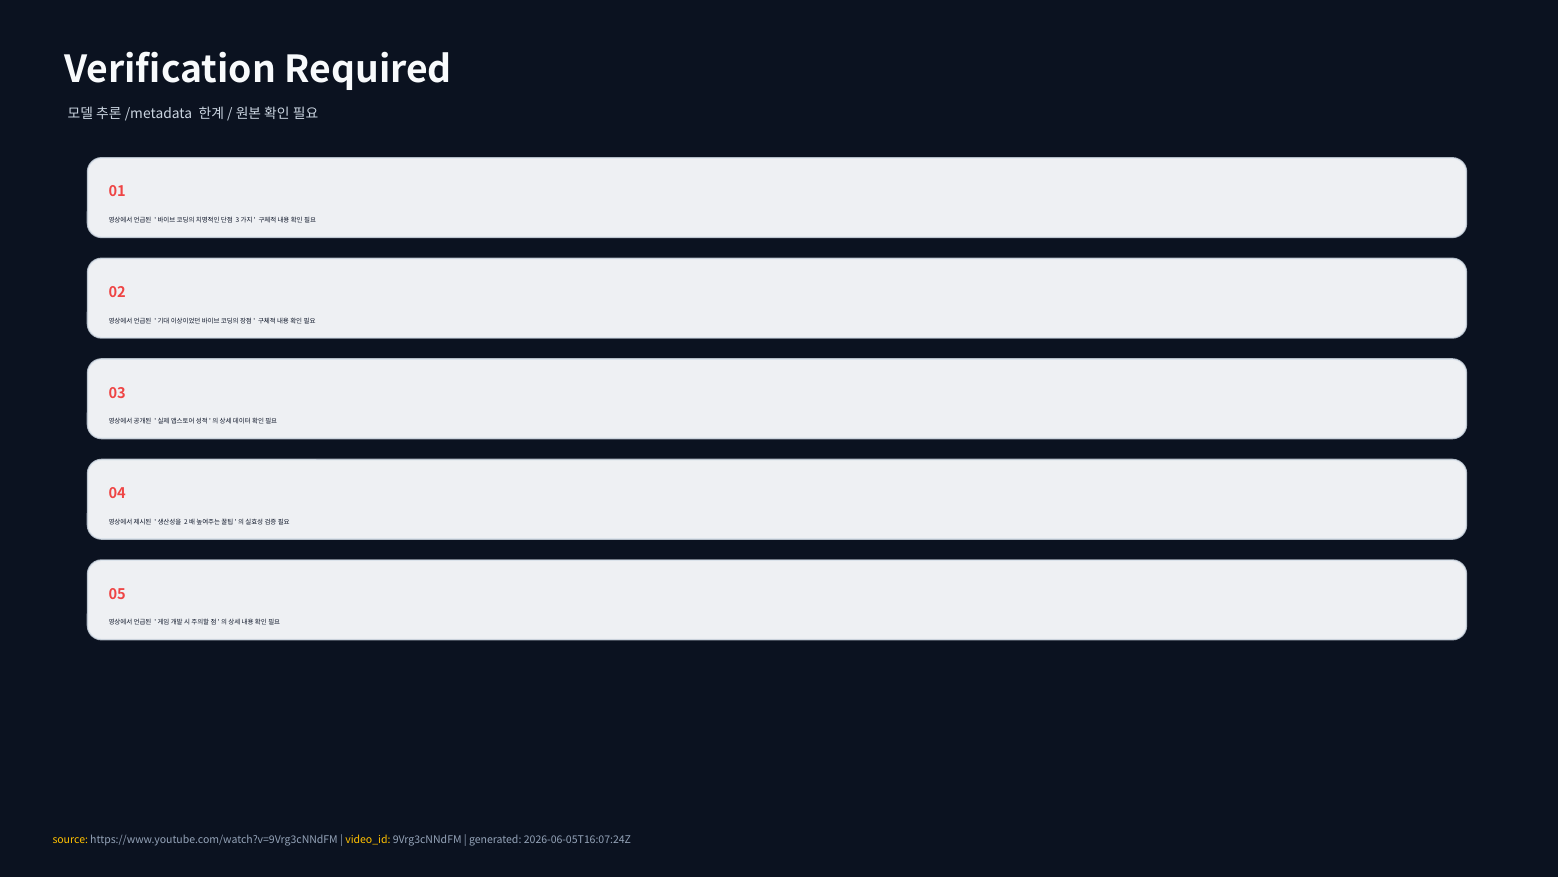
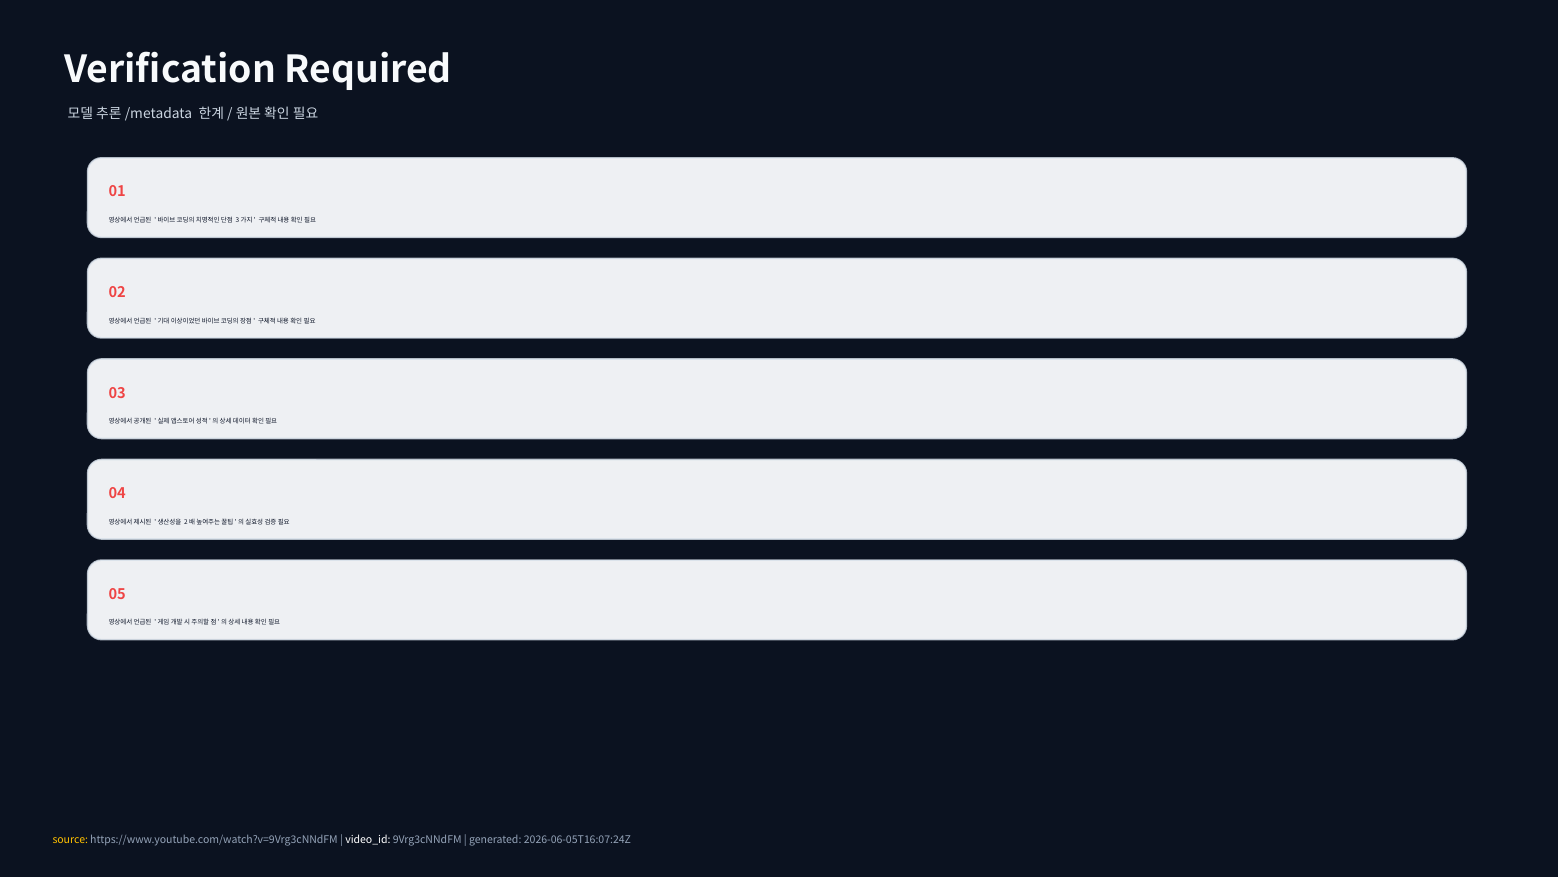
video_id colour: yellow -> white
